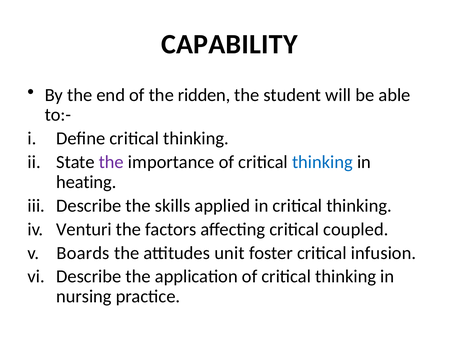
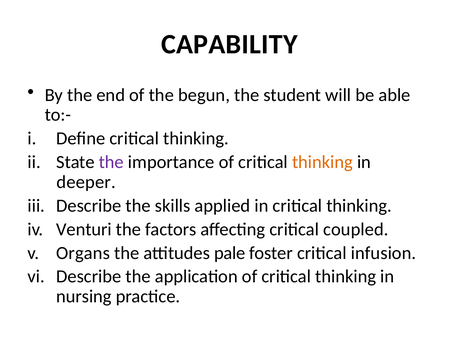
ridden: ridden -> begun
thinking at (322, 162) colour: blue -> orange
heating: heating -> deeper
Boards: Boards -> Organs
unit: unit -> pale
